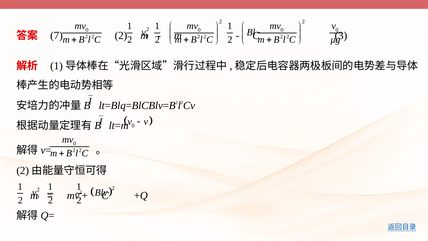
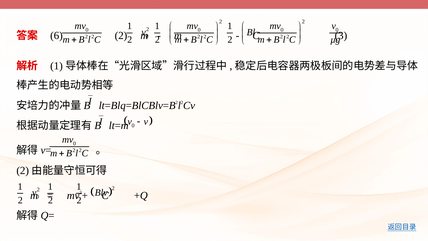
7: 7 -> 6
